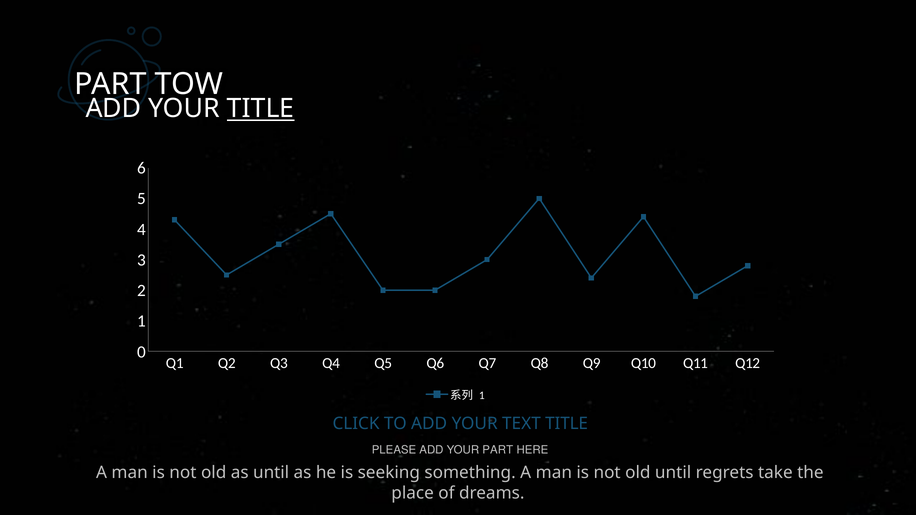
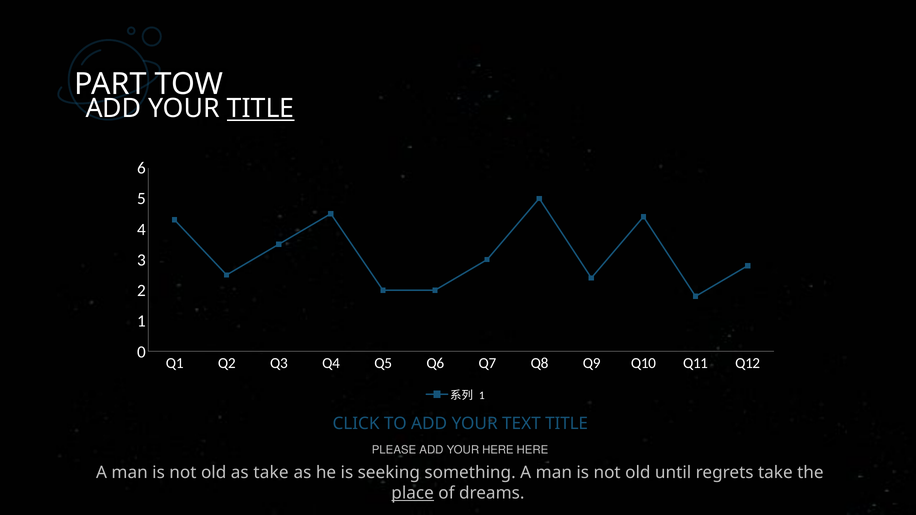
YOUR PART: PART -> HERE
as until: until -> take
place underline: none -> present
